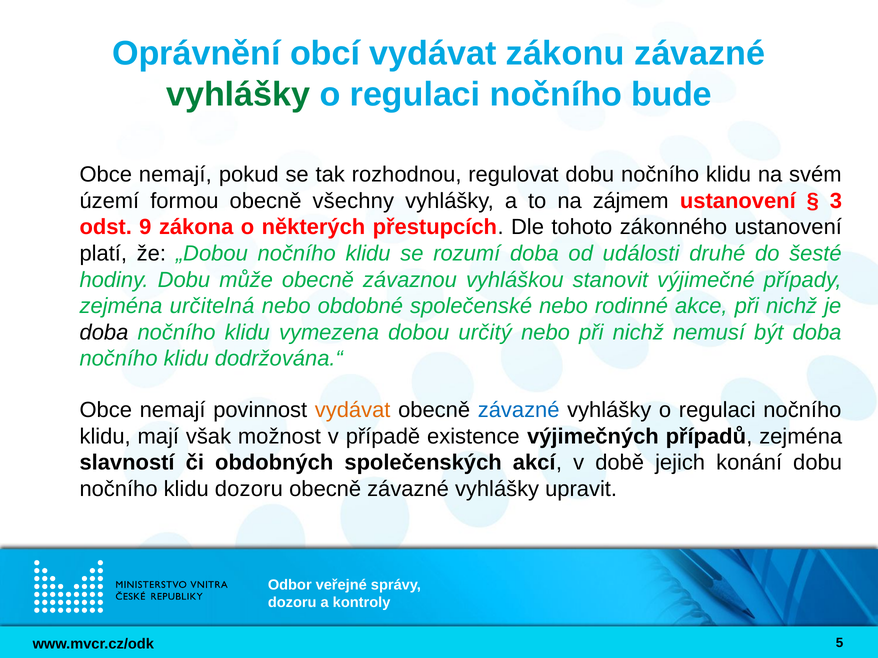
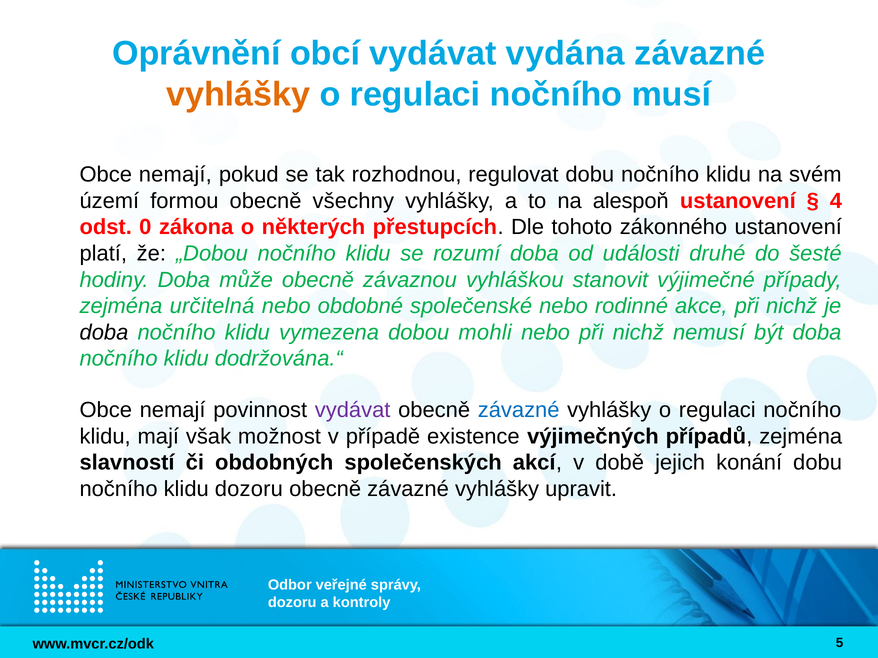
zákonu: zákonu -> vydána
vyhlášky at (238, 95) colour: green -> orange
bude: bude -> musí
zájmem: zájmem -> alespoň
3: 3 -> 4
9: 9 -> 0
hodiny Dobu: Dobu -> Doba
určitý: určitý -> mohli
vydávat at (353, 410) colour: orange -> purple
